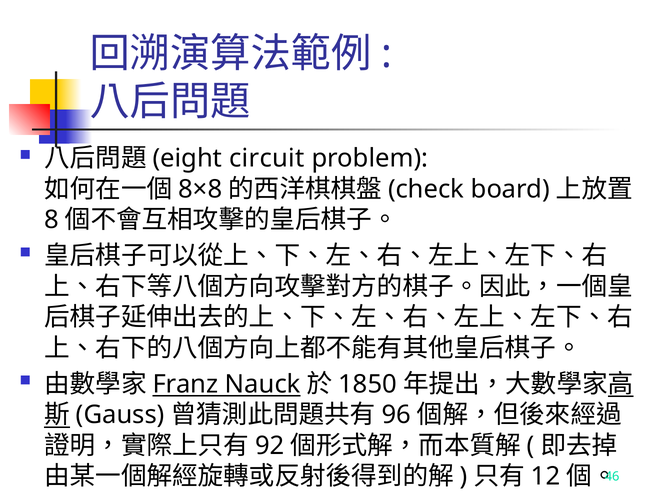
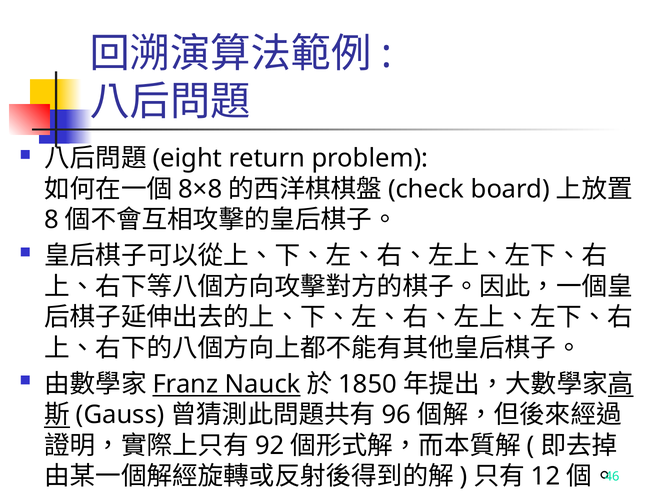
circuit: circuit -> return
